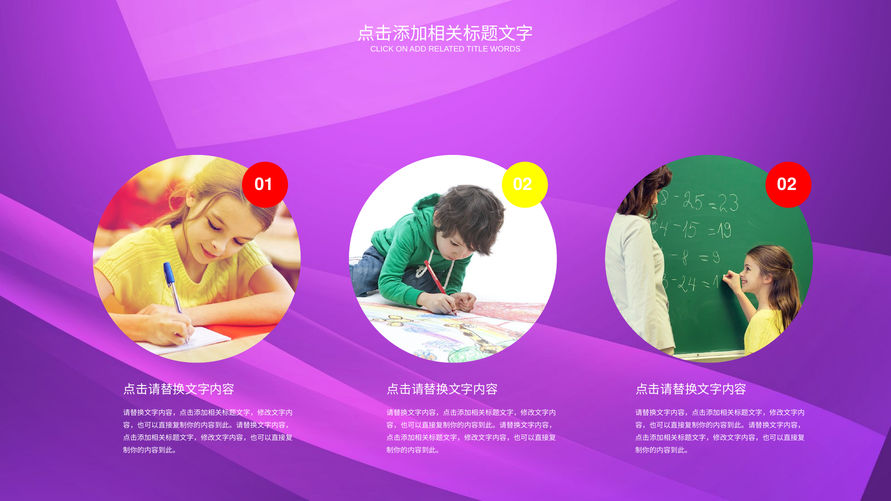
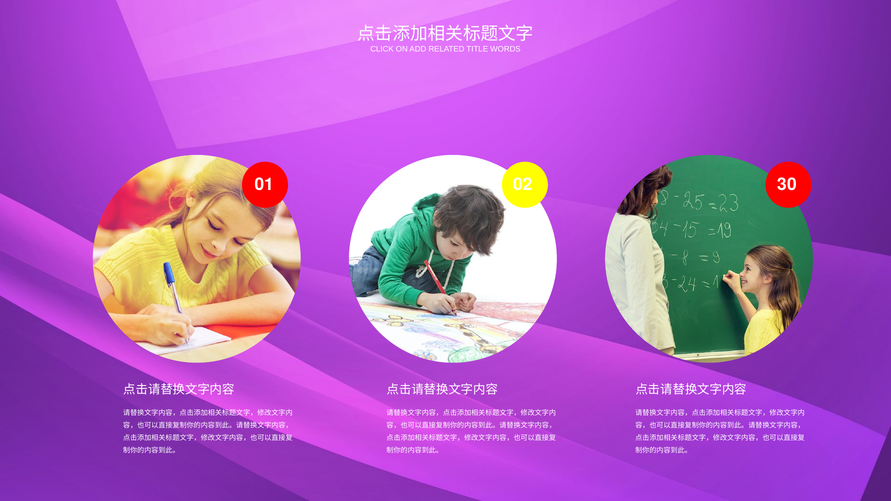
02 02: 02 -> 30
